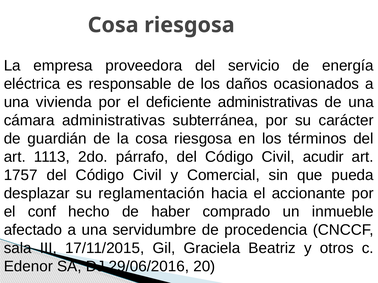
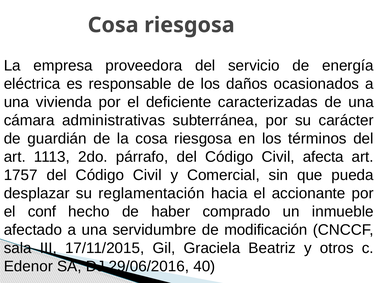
deficiente administrativas: administrativas -> caracterizadas
acudir: acudir -> afecta
procedencia: procedencia -> modificación
20: 20 -> 40
